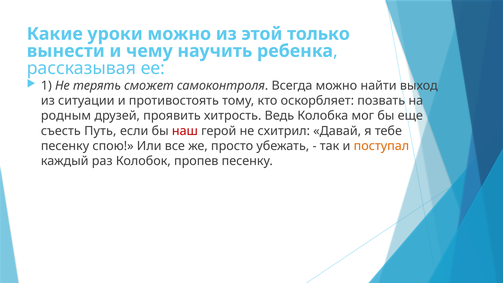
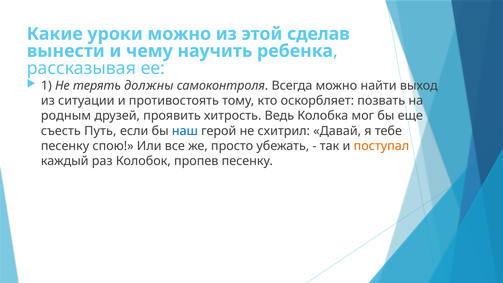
только: только -> сделав
сможет: сможет -> должны
наш colour: red -> blue
